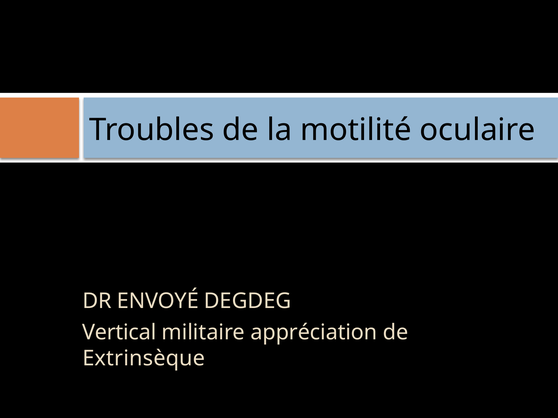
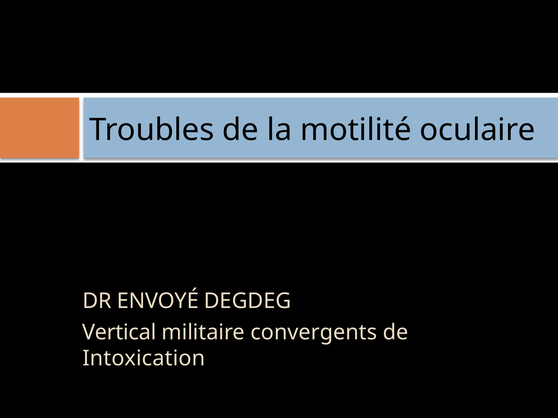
appréciation: appréciation -> convergents
Extrinsèque: Extrinsèque -> Intoxication
